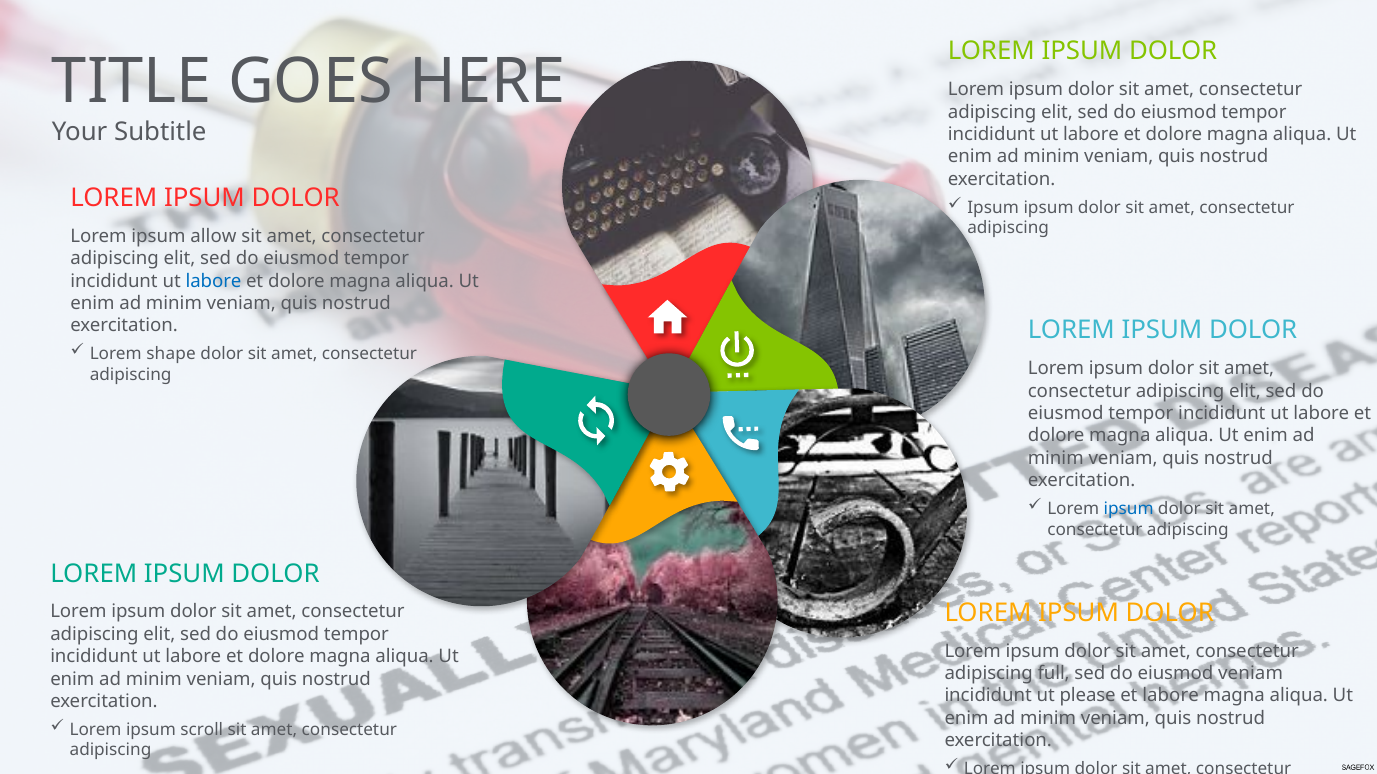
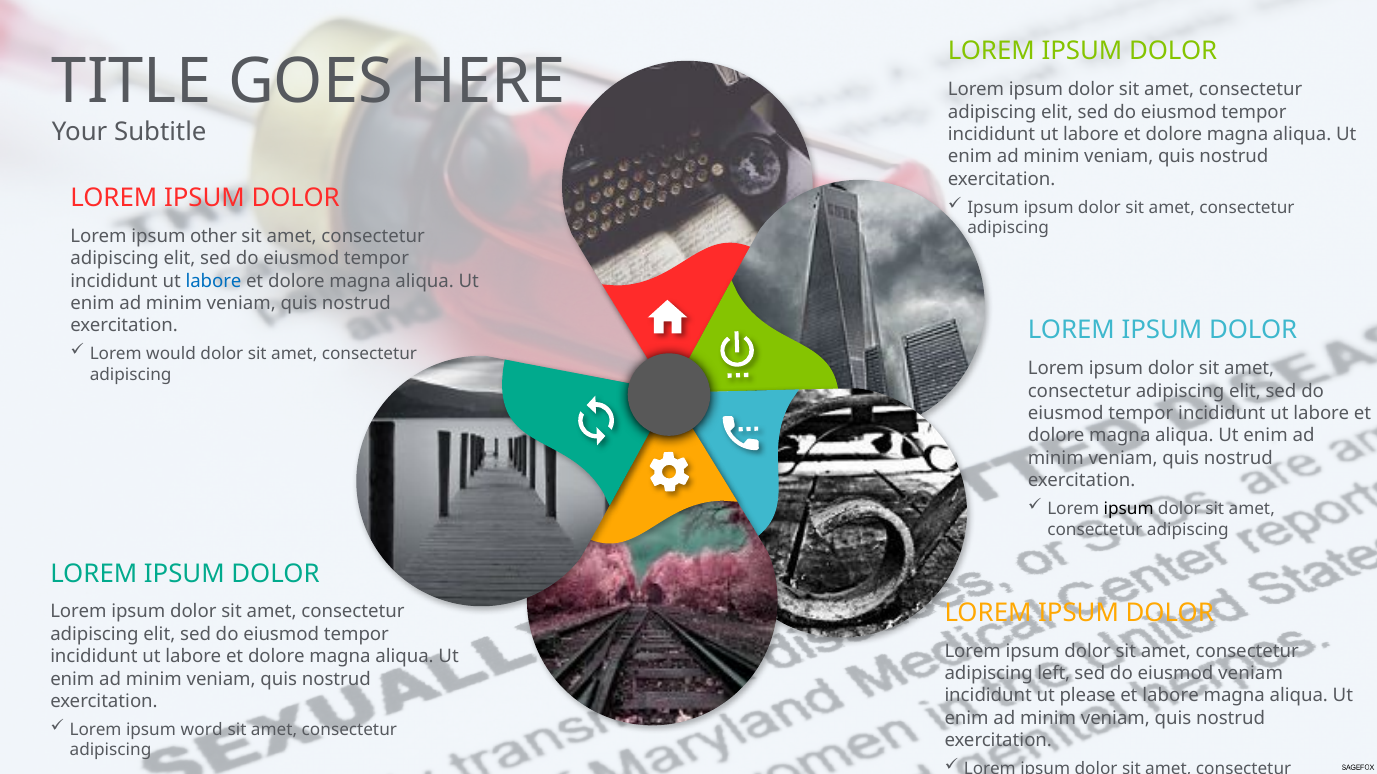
allow: allow -> other
shape: shape -> would
ipsum at (1129, 509) colour: blue -> black
full: full -> left
scroll: scroll -> word
